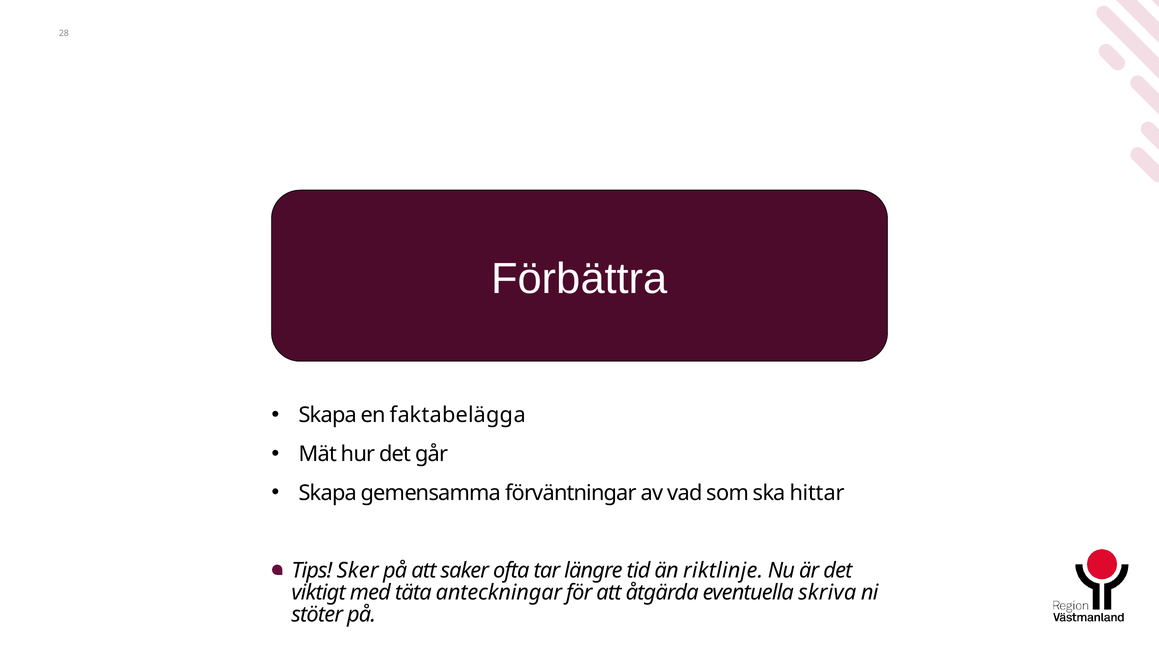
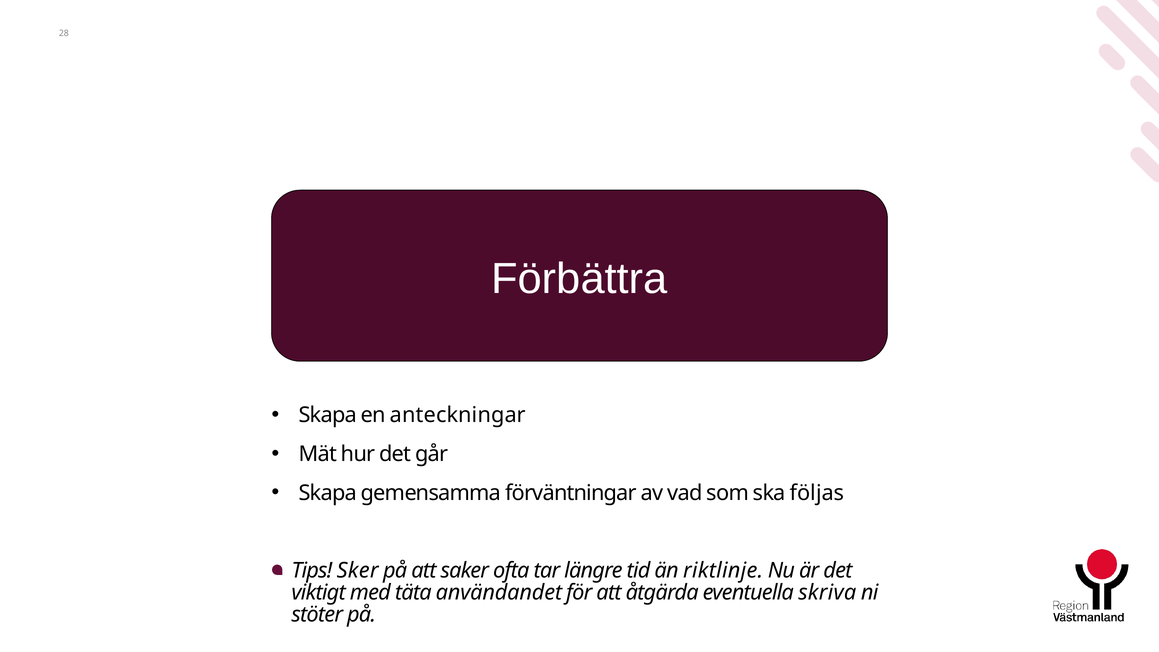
faktabelägga: faktabelägga -> anteckningar
hittar: hittar -> följas
anteckningar: anteckningar -> användandet
